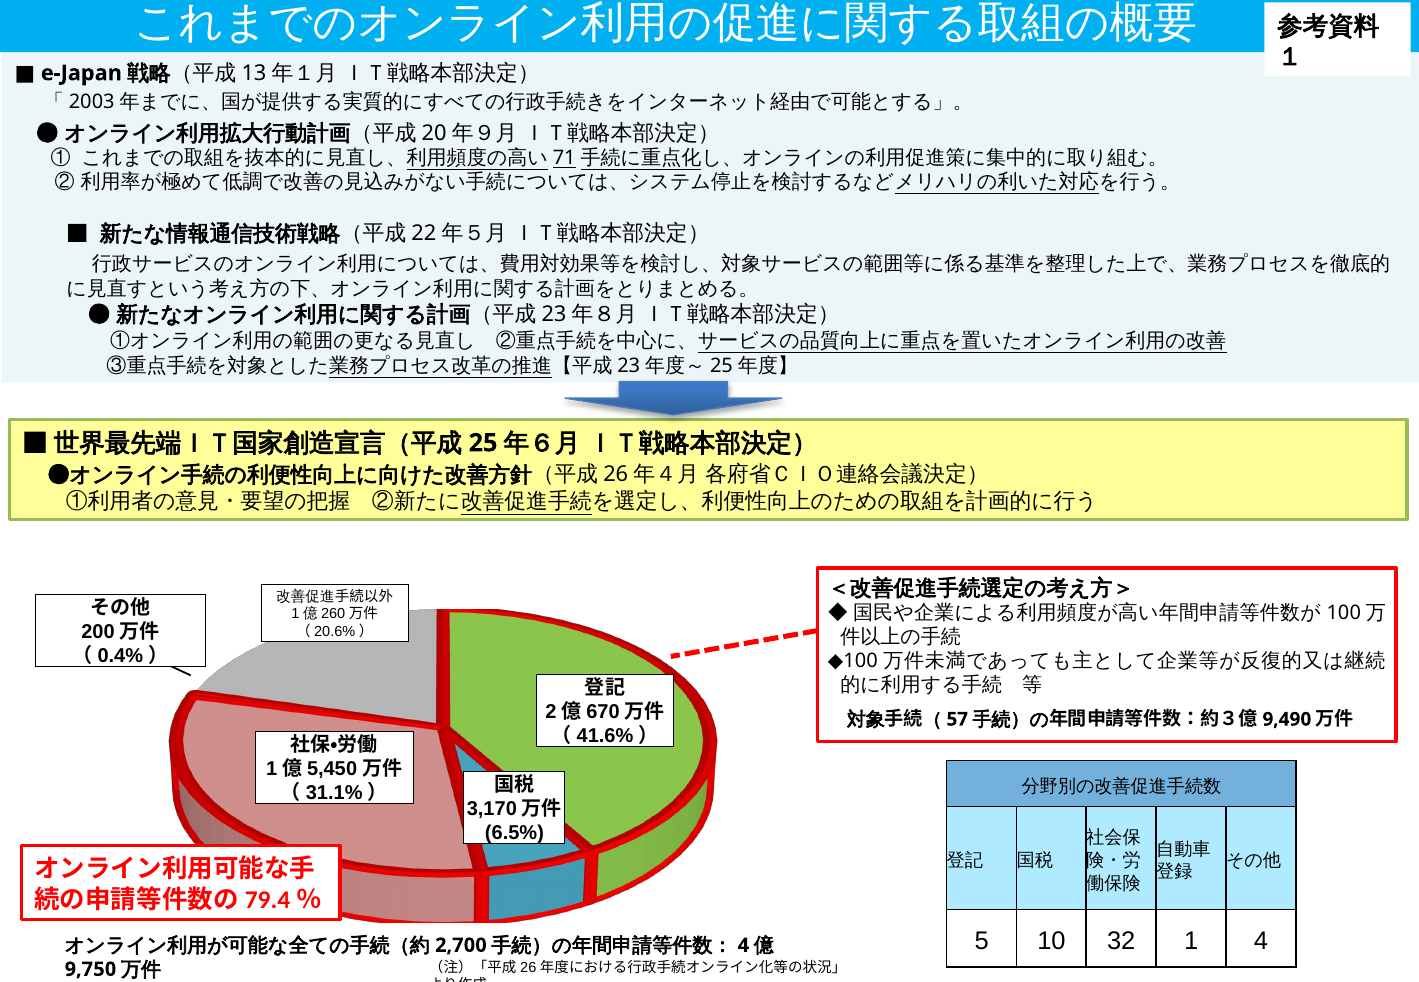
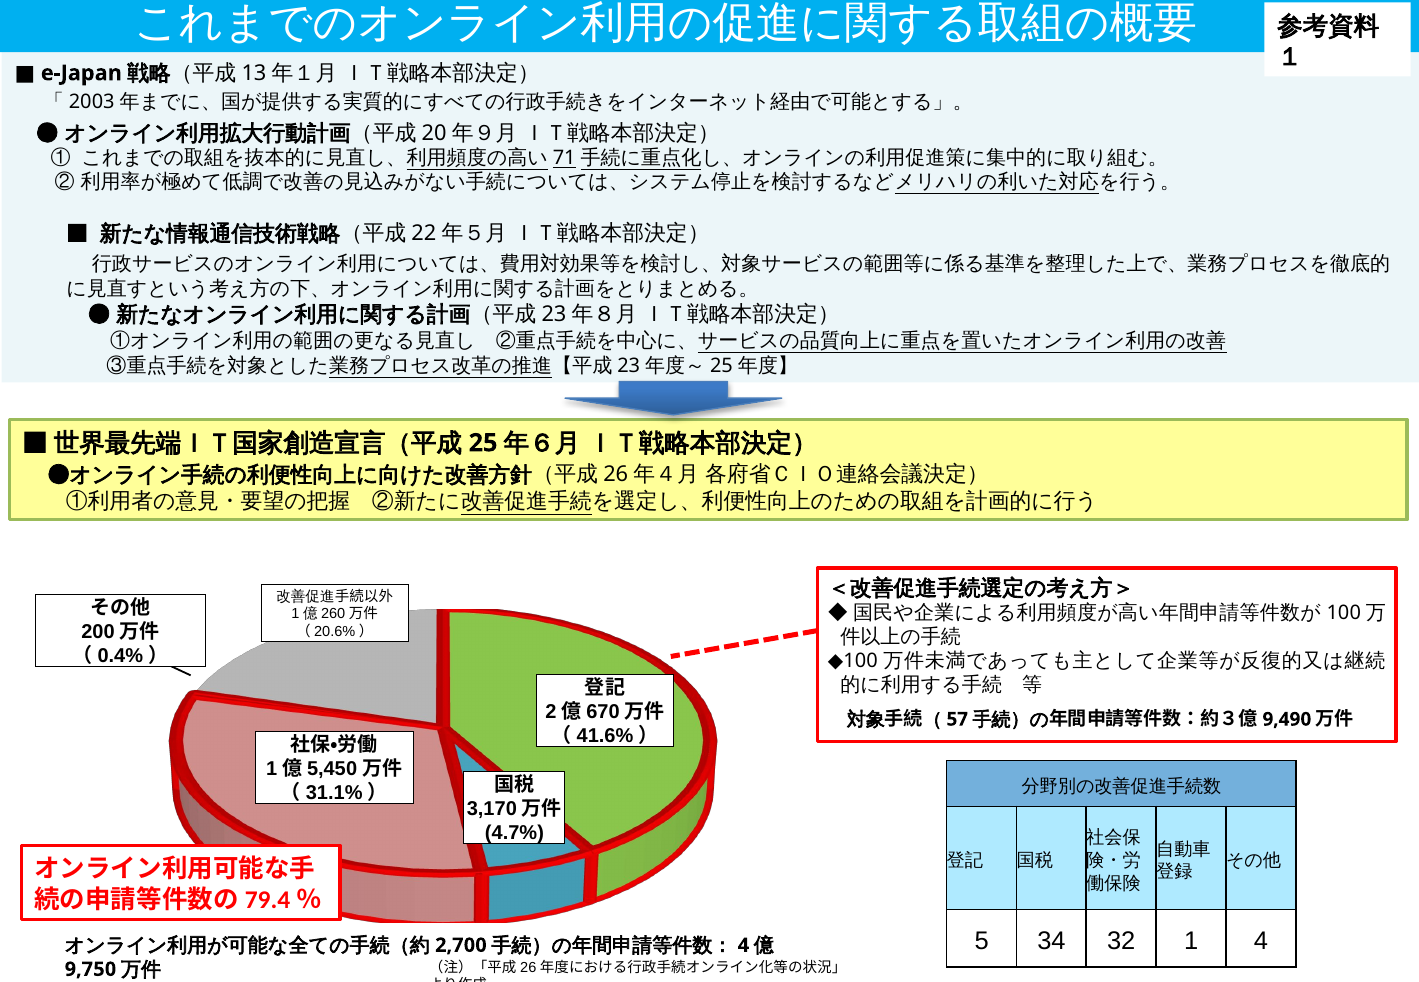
6.5%: 6.5% -> 4.7%
10: 10 -> 34
